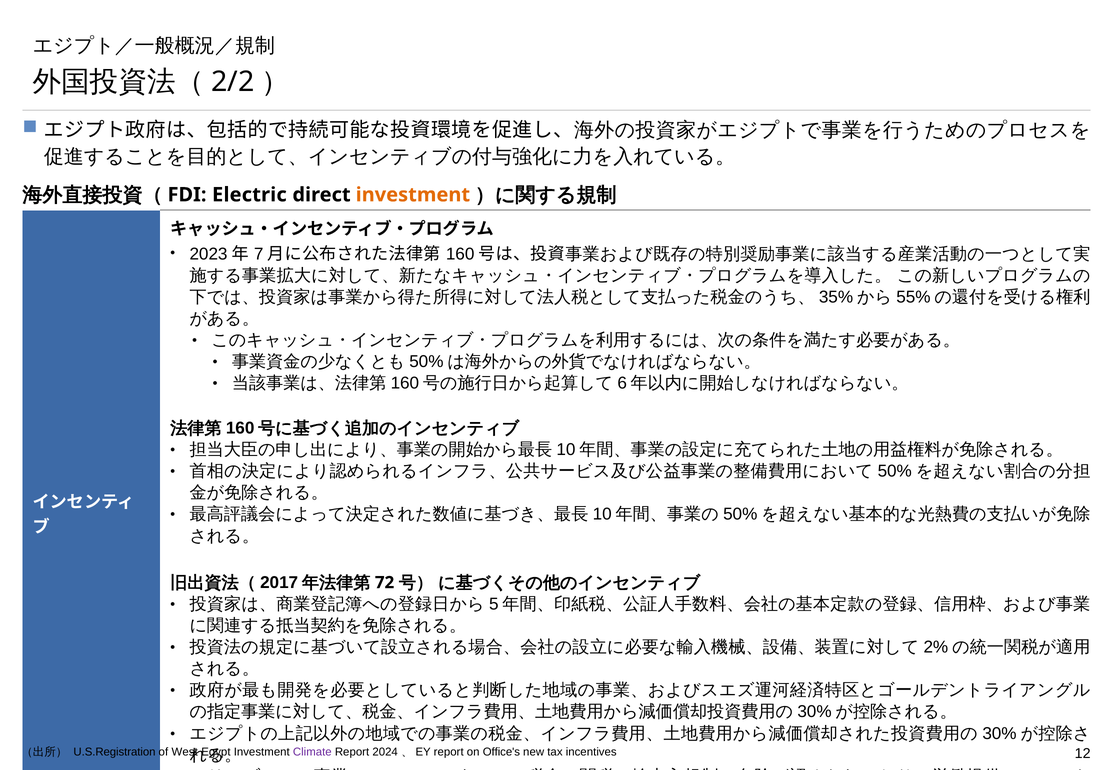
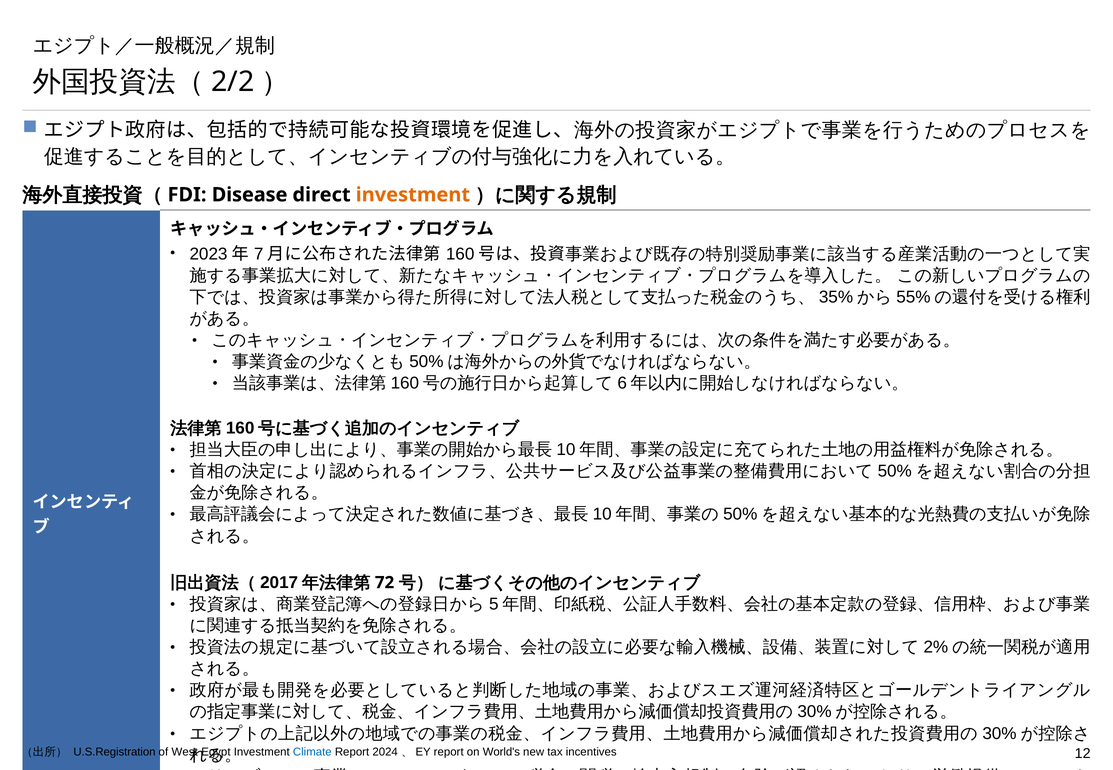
Electric: Electric -> Disease
Climate colour: purple -> blue
Office's: Office's -> World's
